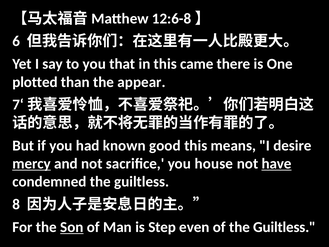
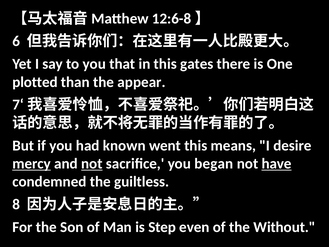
came: came -> gates
good: good -> went
not at (92, 163) underline: none -> present
house: house -> began
Son underline: present -> none
of the Guiltless: Guiltless -> Without
